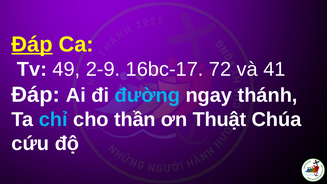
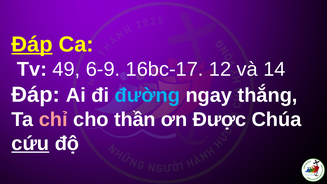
2-9: 2-9 -> 6-9
72: 72 -> 12
41: 41 -> 14
thánh: thánh -> thắng
chỉ colour: light blue -> pink
Thuật: Thuật -> Được
cứu underline: none -> present
